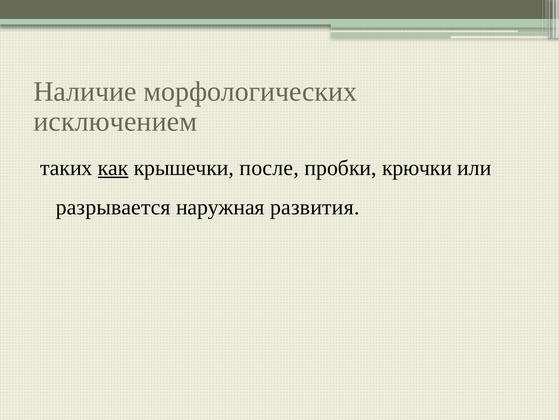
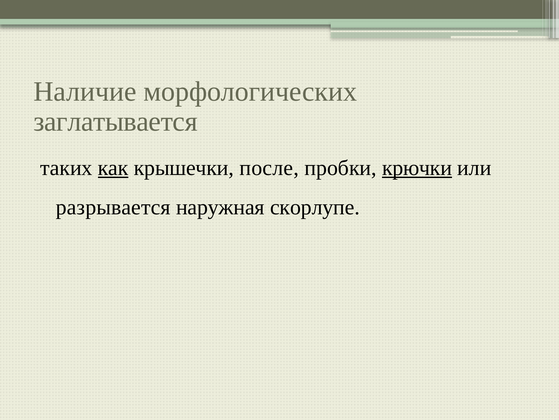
исключением: исключением -> заглатывается
крючки underline: none -> present
развития: развития -> скорлупе
